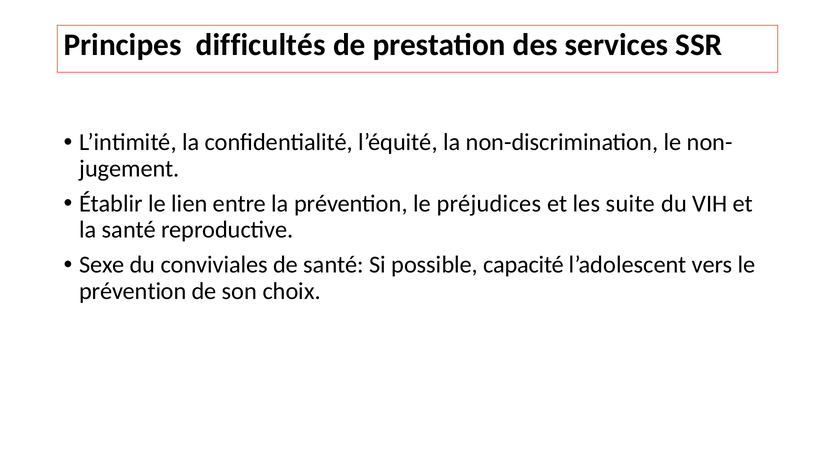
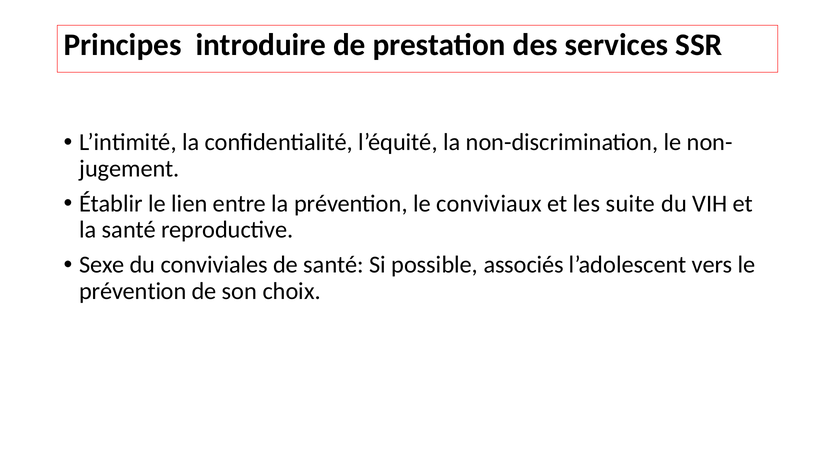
difficultés: difficultés -> introduire
préjudices: préjudices -> conviviaux
capacité: capacité -> associés
